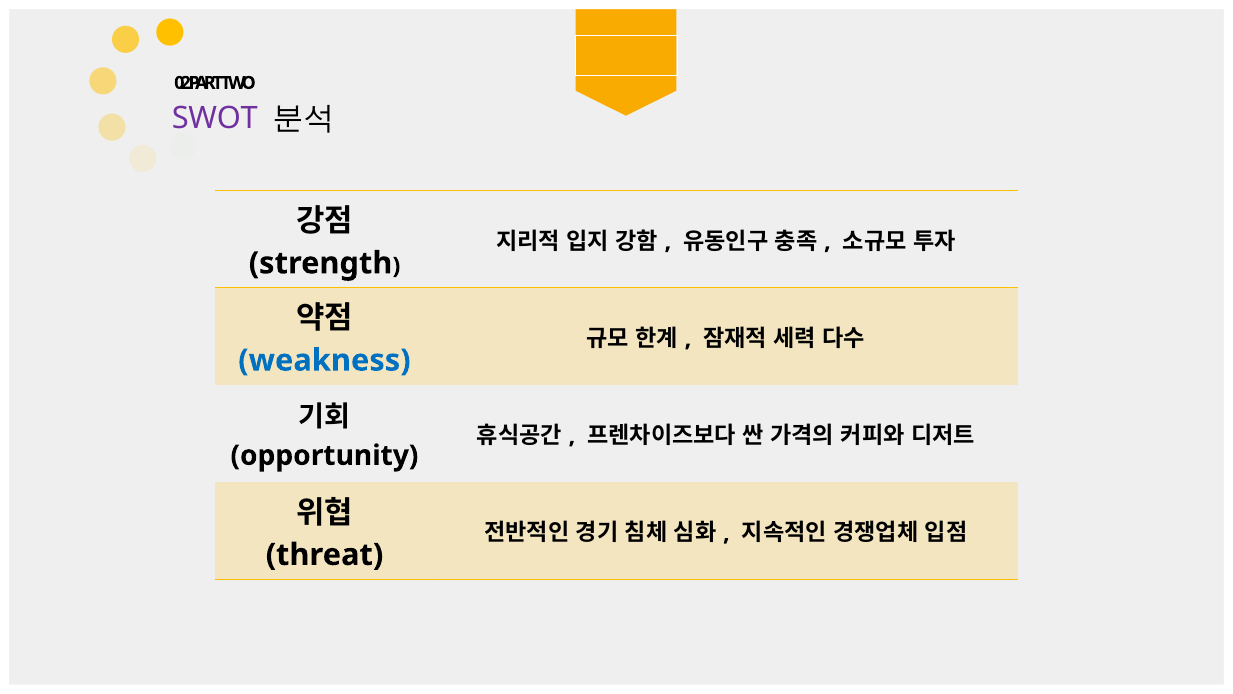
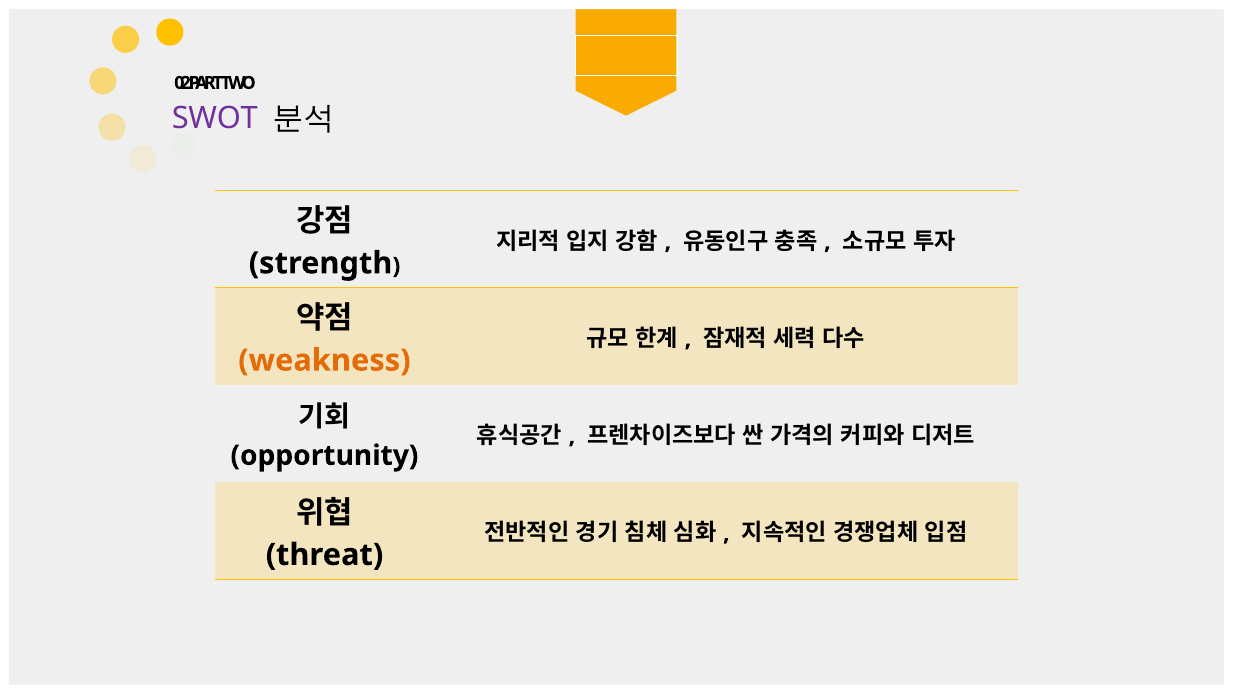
weakness colour: blue -> orange
